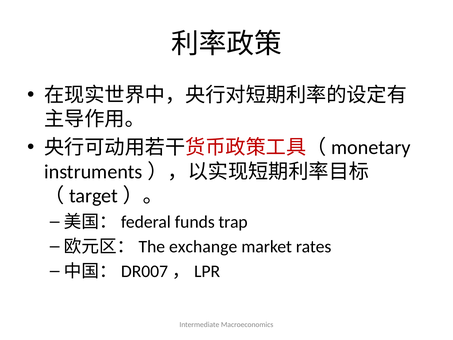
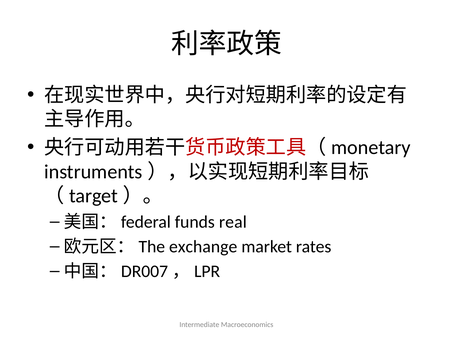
trap: trap -> real
